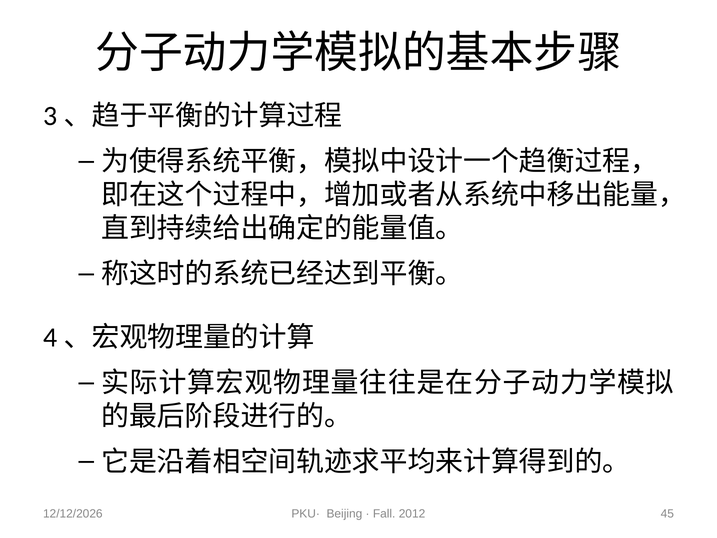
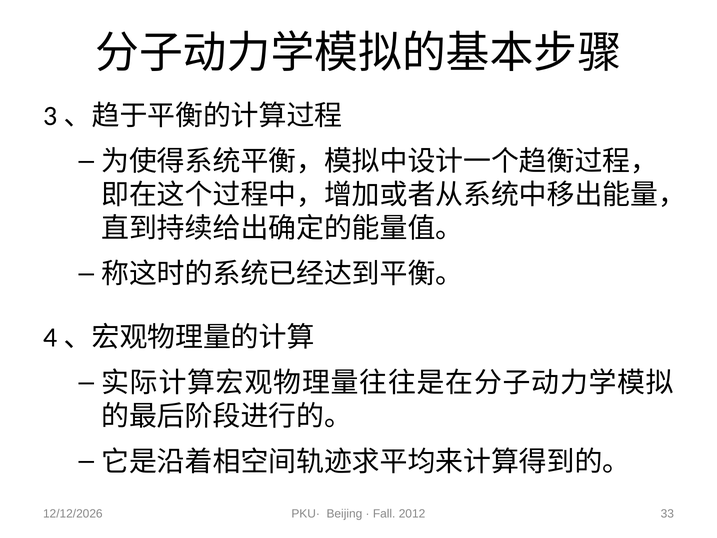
45: 45 -> 33
